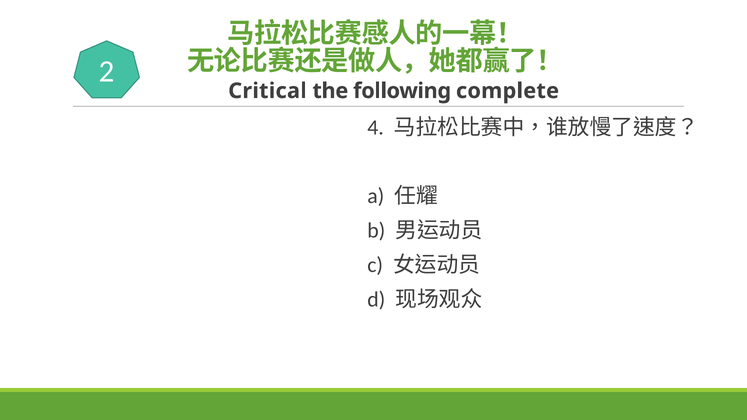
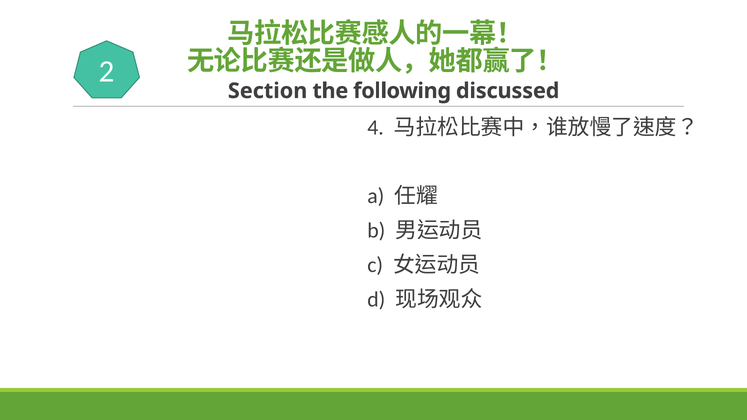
Critical: Critical -> Section
complete: complete -> discussed
